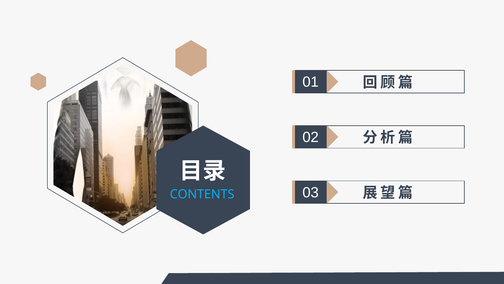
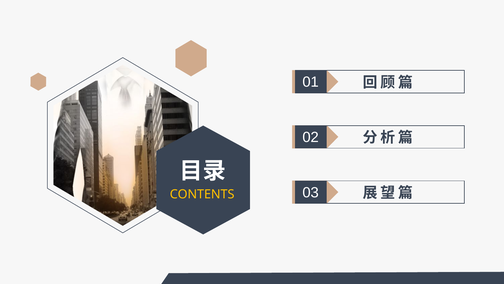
CONTENTS colour: light blue -> yellow
